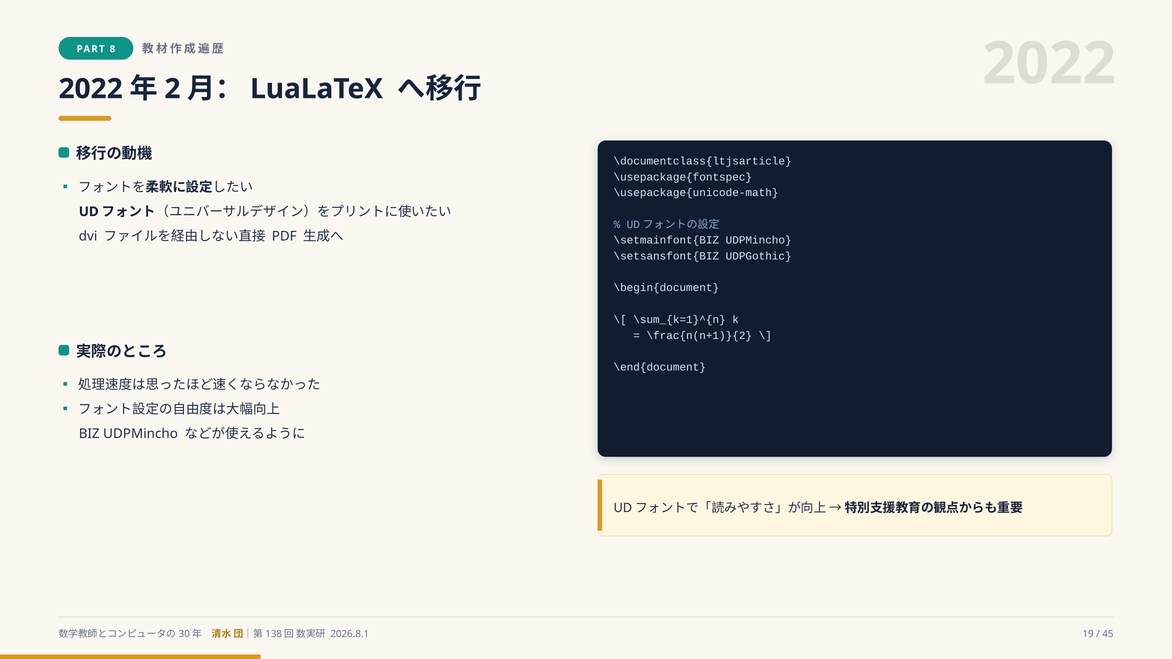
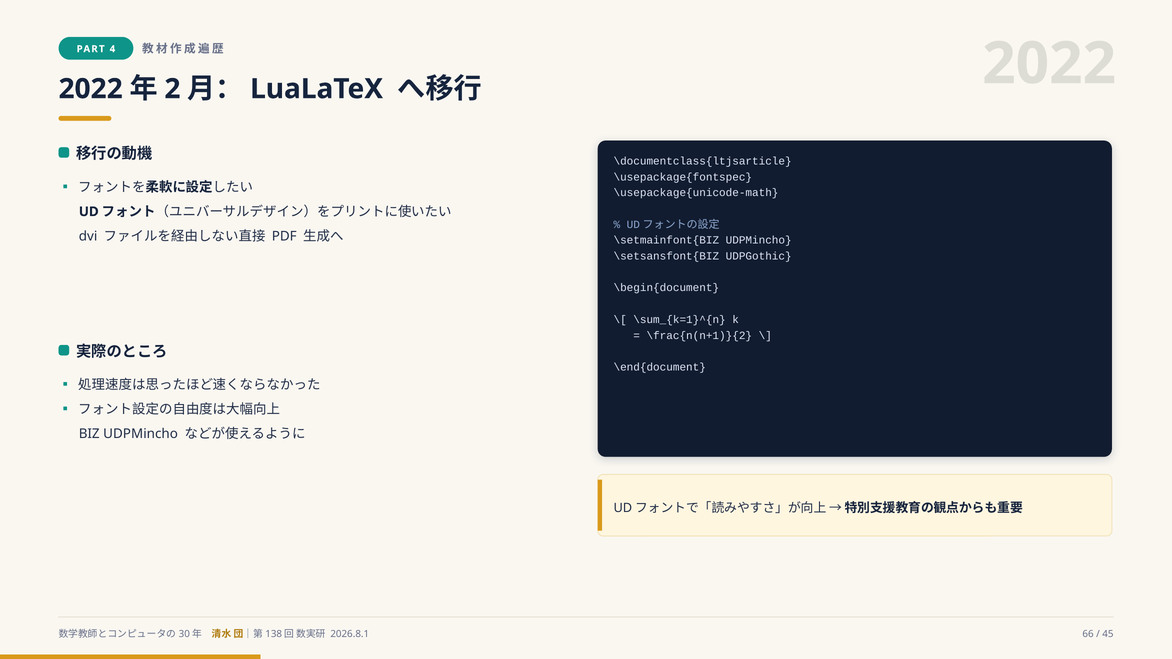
8: 8 -> 4
19: 19 -> 66
